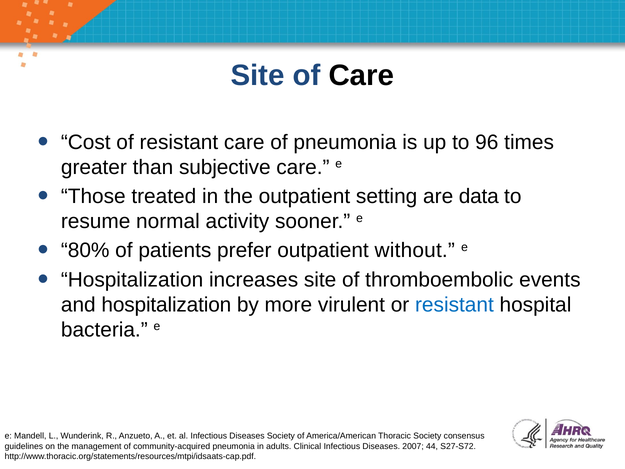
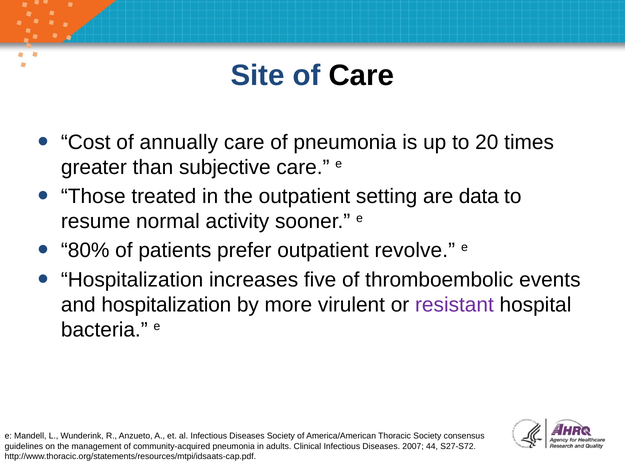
of resistant: resistant -> annually
96: 96 -> 20
without: without -> revolve
increases site: site -> five
resistant at (454, 305) colour: blue -> purple
